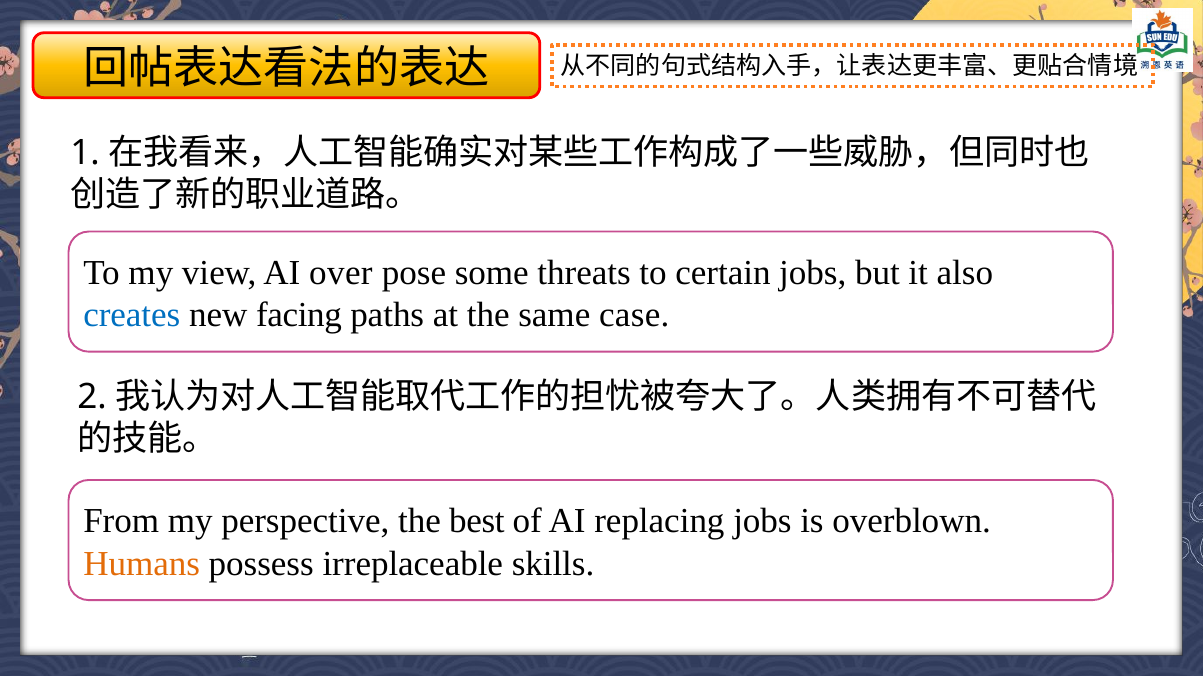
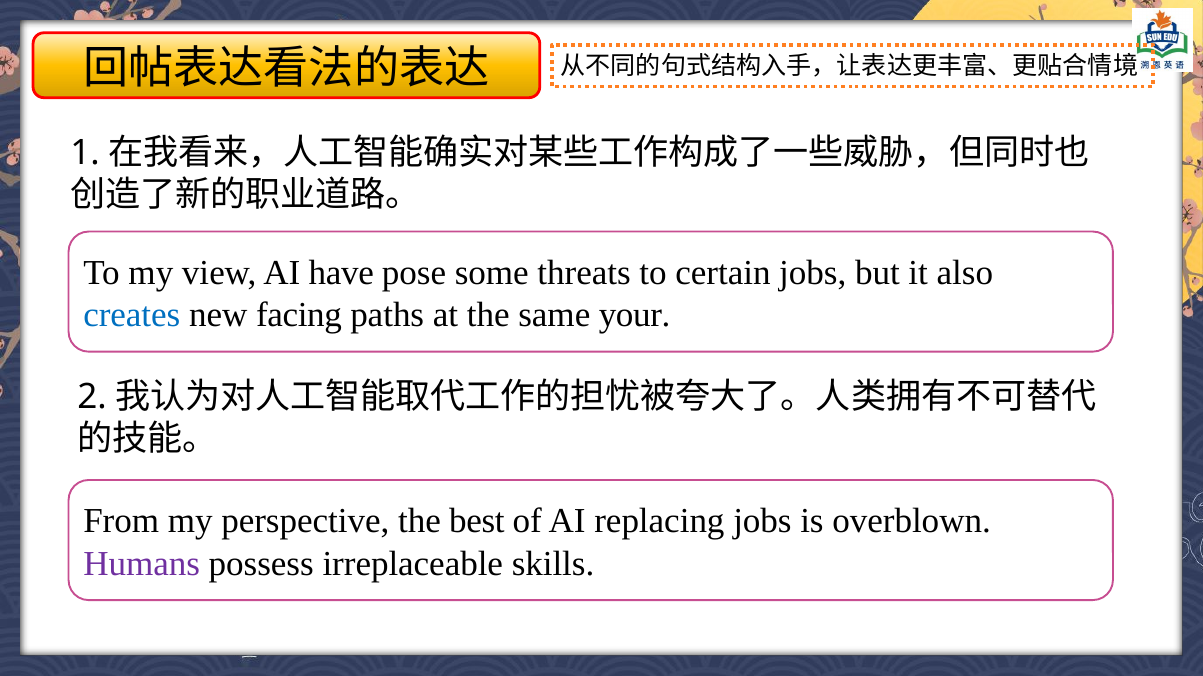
over: over -> have
case: case -> your
Humans colour: orange -> purple
